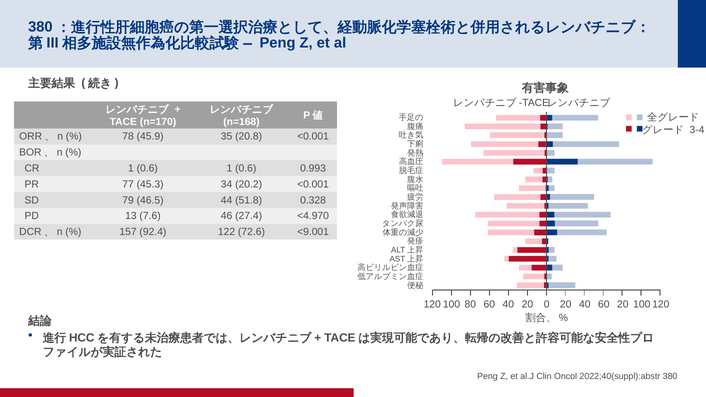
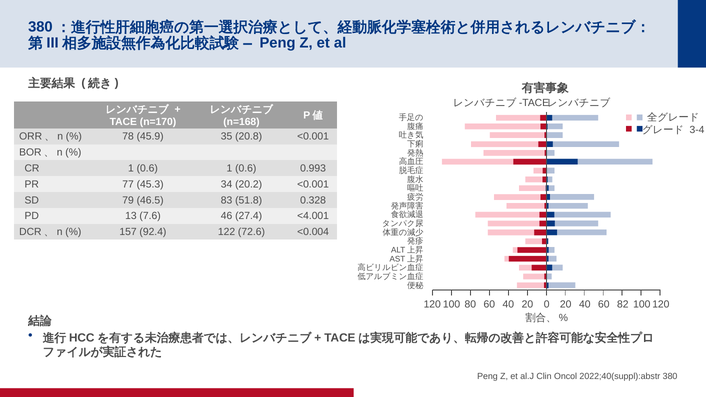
44: 44 -> 83
<4.970: <4.970 -> <4.001
<9.001: <9.001 -> <0.004
60 20: 20 -> 82
